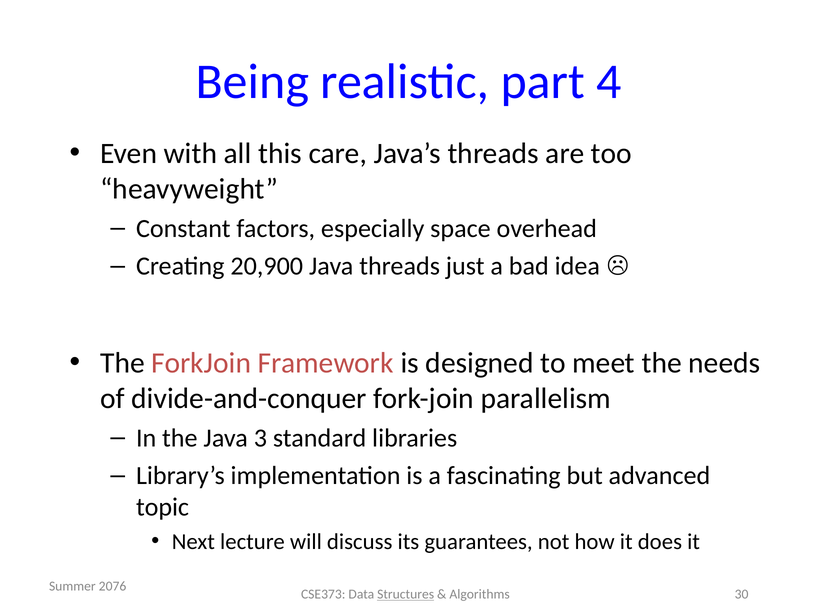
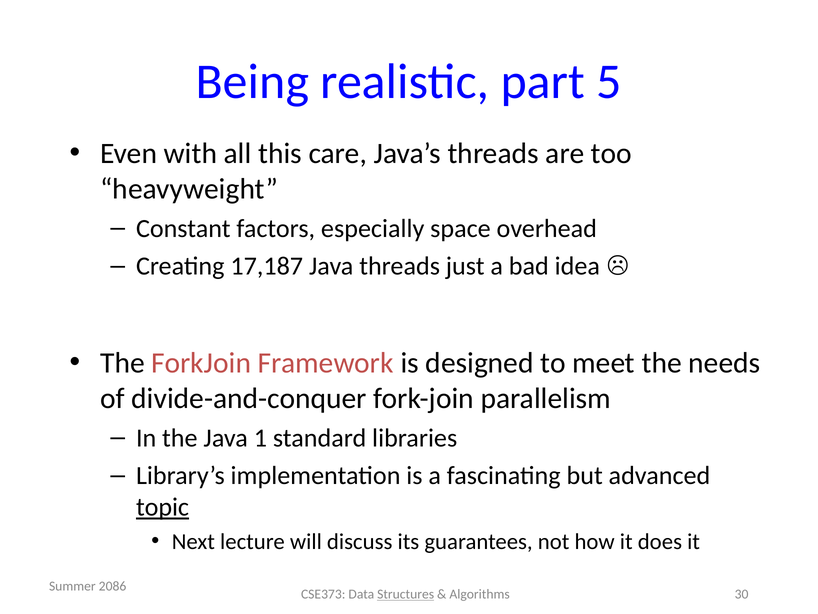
4: 4 -> 5
20,900: 20,900 -> 17,187
3: 3 -> 1
topic underline: none -> present
2076: 2076 -> 2086
